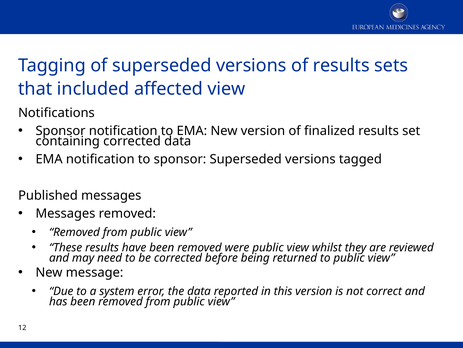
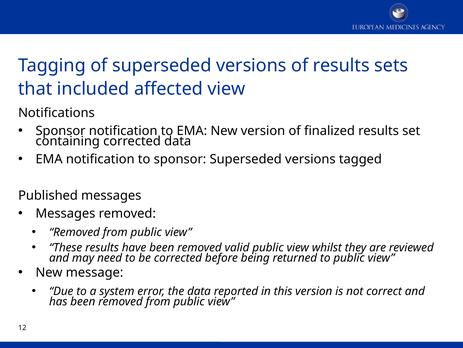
were: were -> valid
